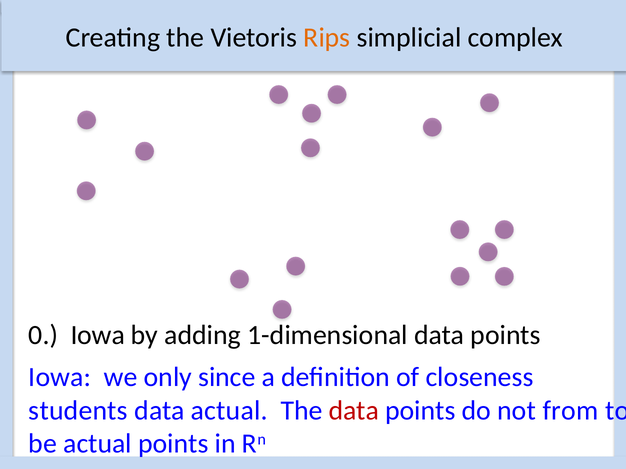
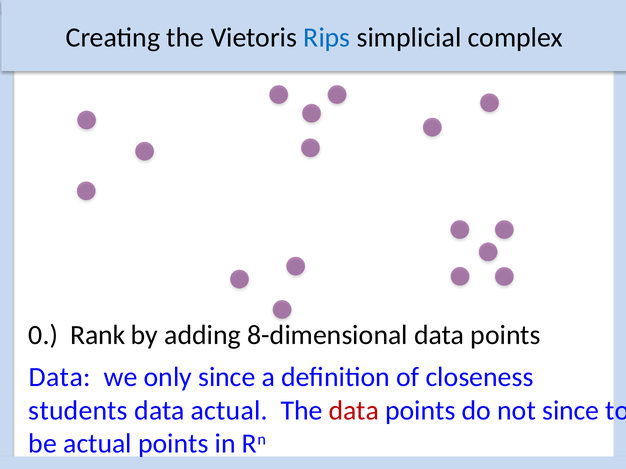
Rips colour: orange -> blue
0 Iowa: Iowa -> Rank
1-dimensional: 1-dimensional -> 8-dimensional
Iowa at (60, 377): Iowa -> Data
not from: from -> since
